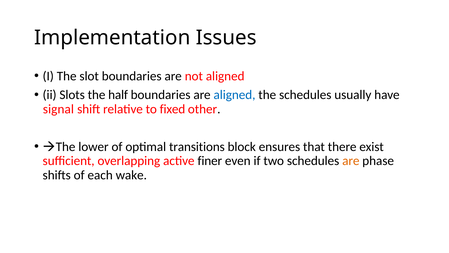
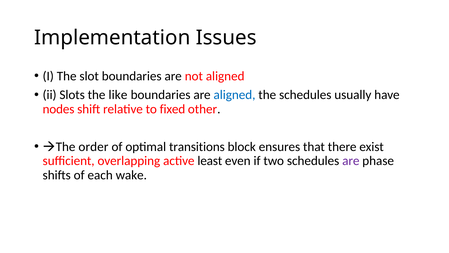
half: half -> like
signal: signal -> nodes
lower: lower -> order
finer: finer -> least
are at (351, 161) colour: orange -> purple
